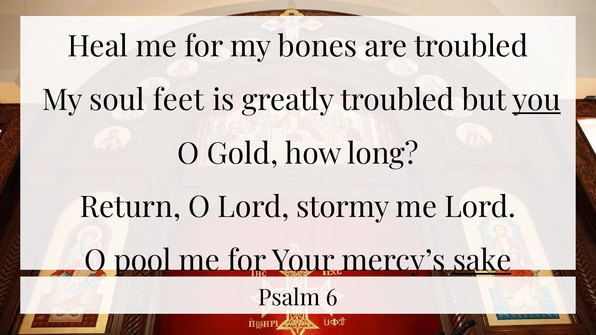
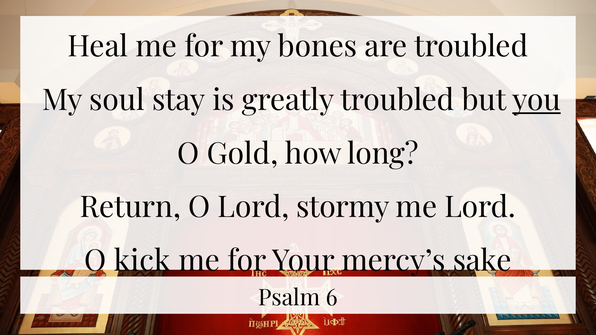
feet: feet -> stay
pool: pool -> kick
sake underline: present -> none
